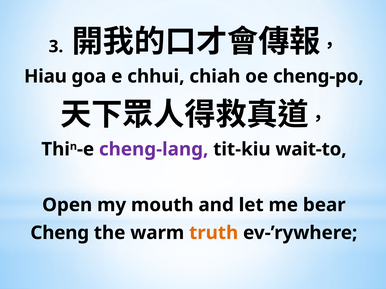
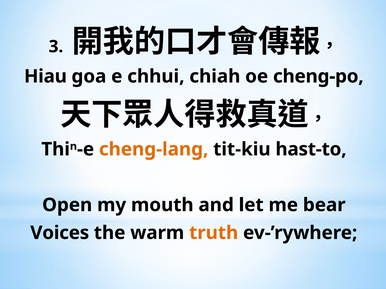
cheng-lang colour: purple -> orange
wait-to: wait-to -> hast-to
Cheng: Cheng -> Voices
